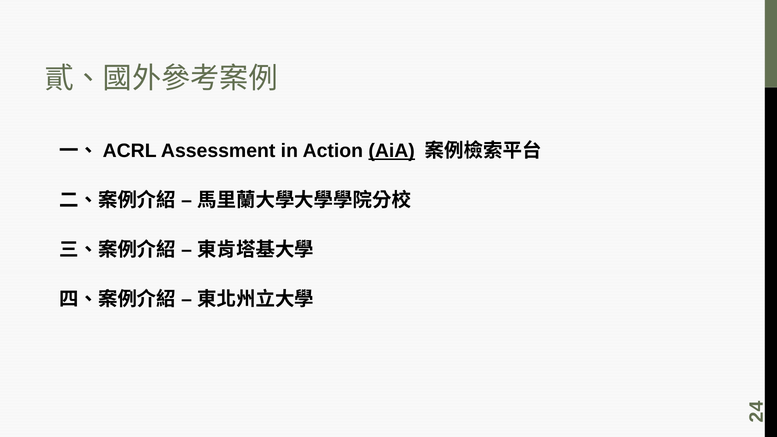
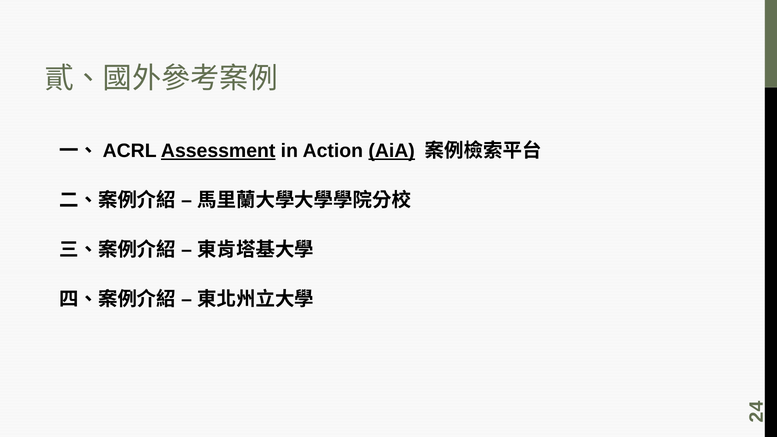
Assessment underline: none -> present
